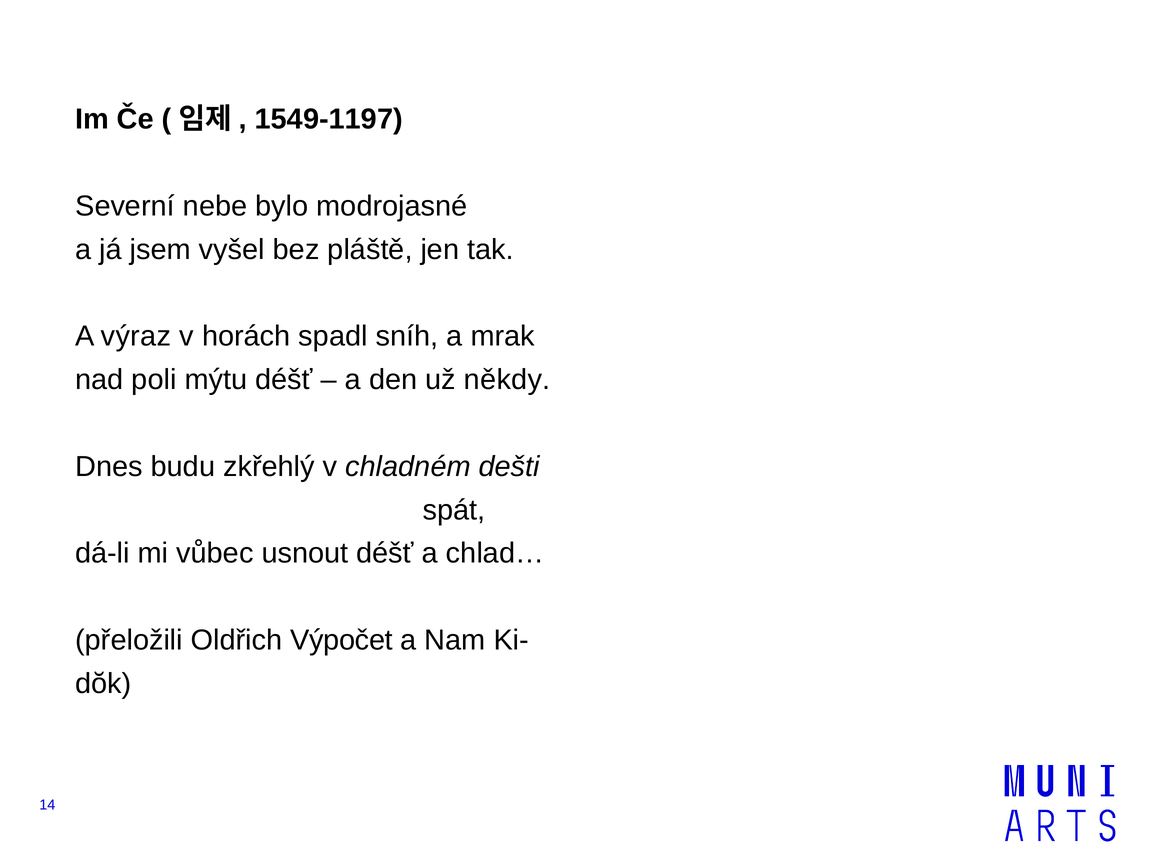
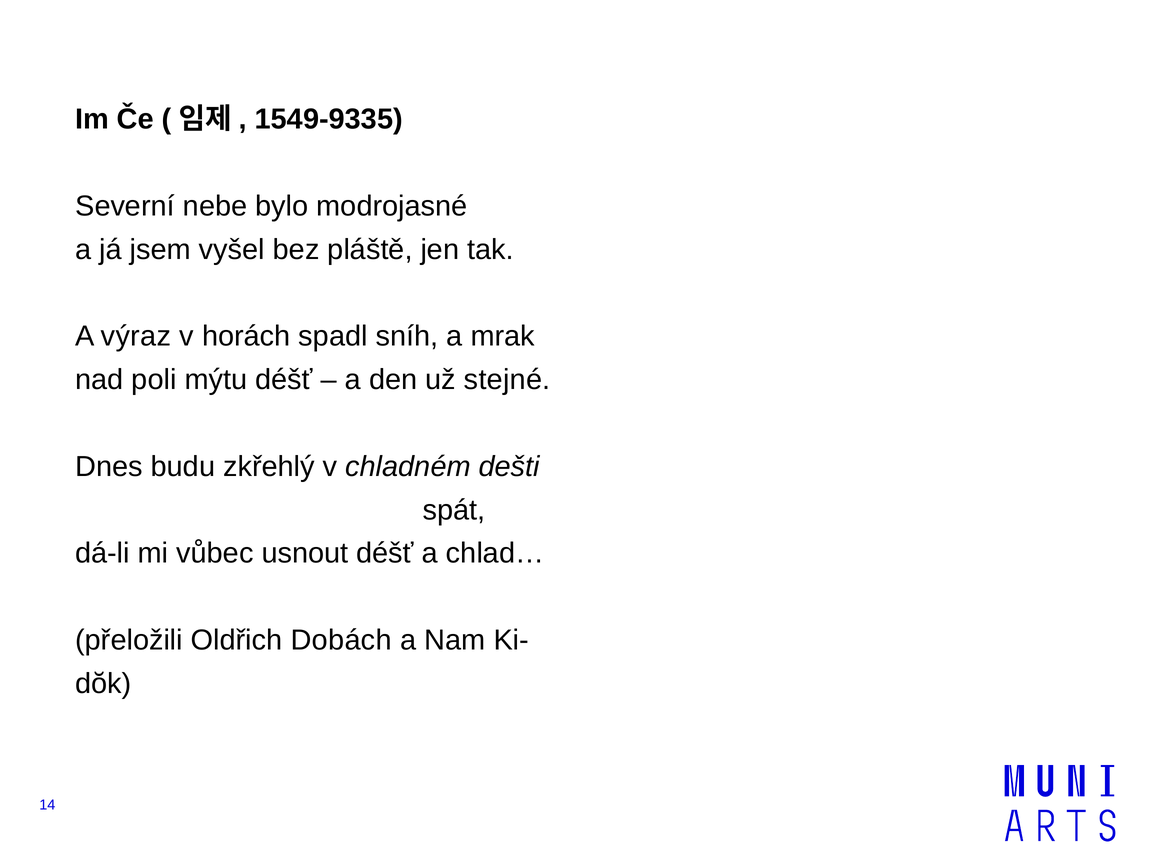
1549-1197: 1549-1197 -> 1549-9335
někdy: někdy -> stejné
Výpočet: Výpočet -> Dobách
